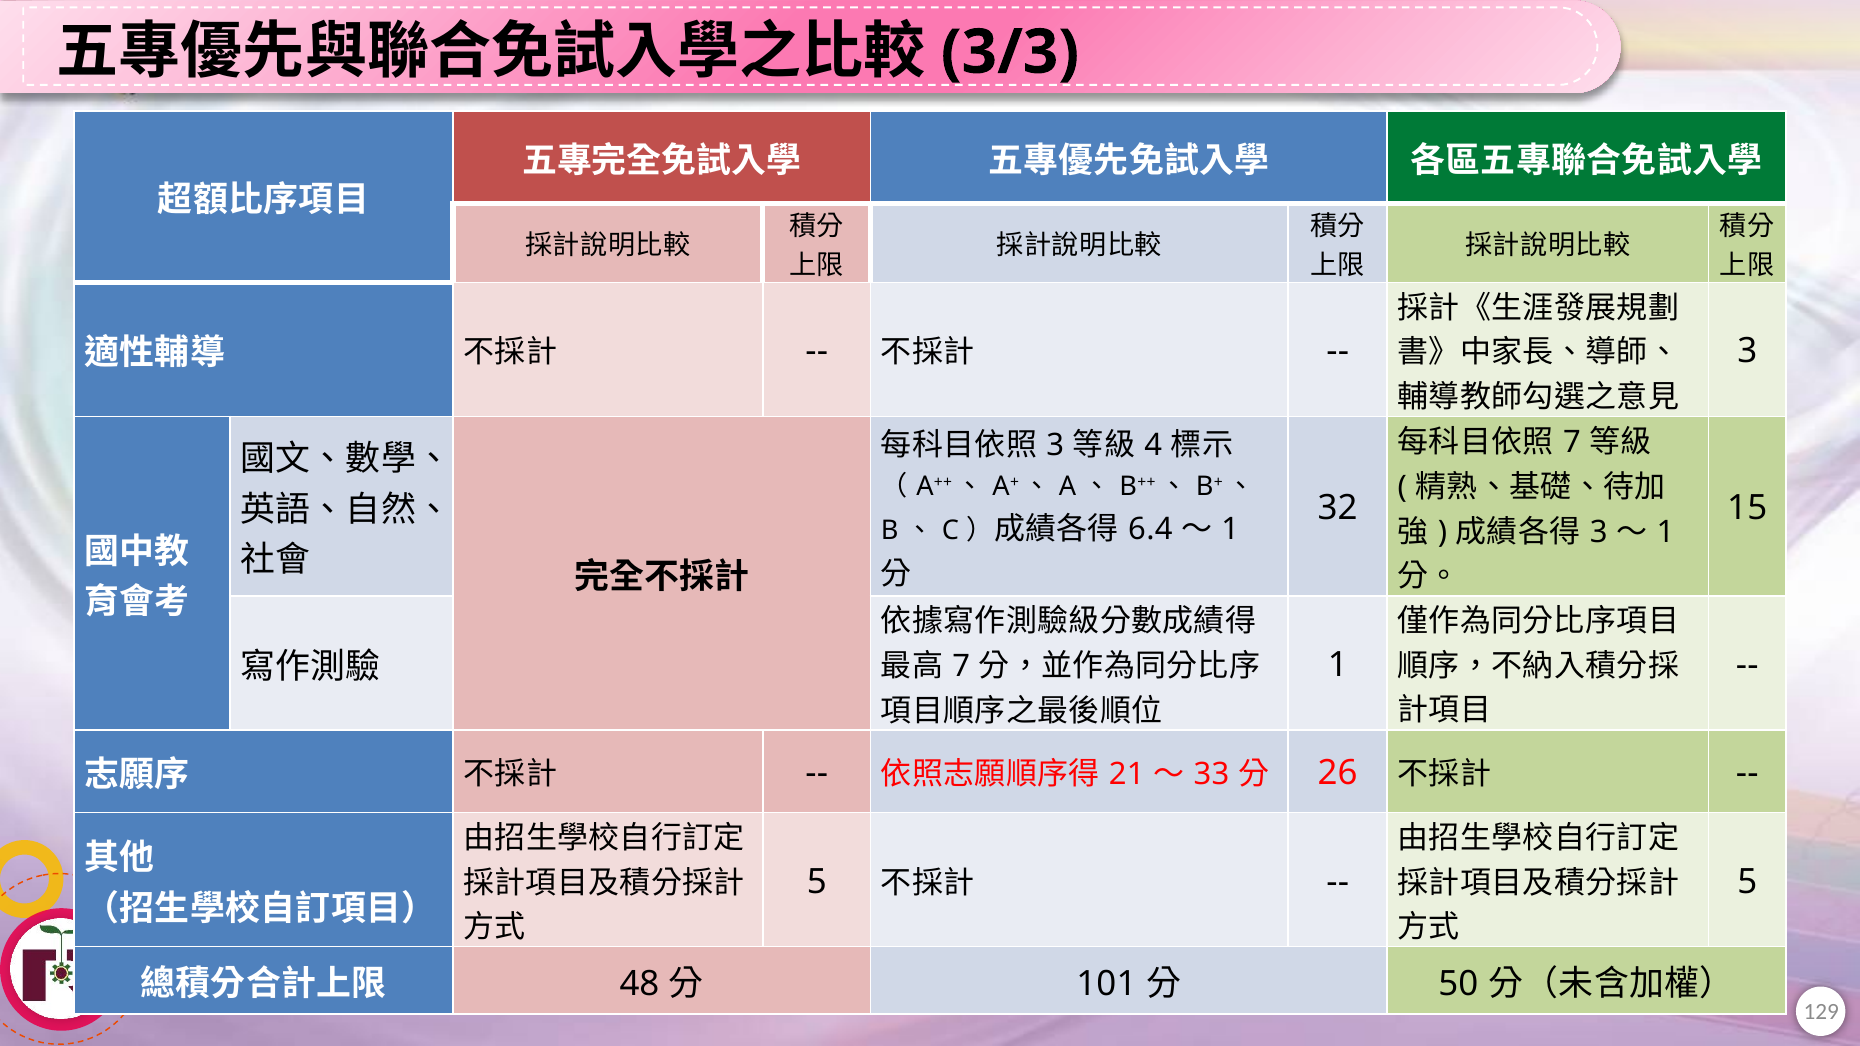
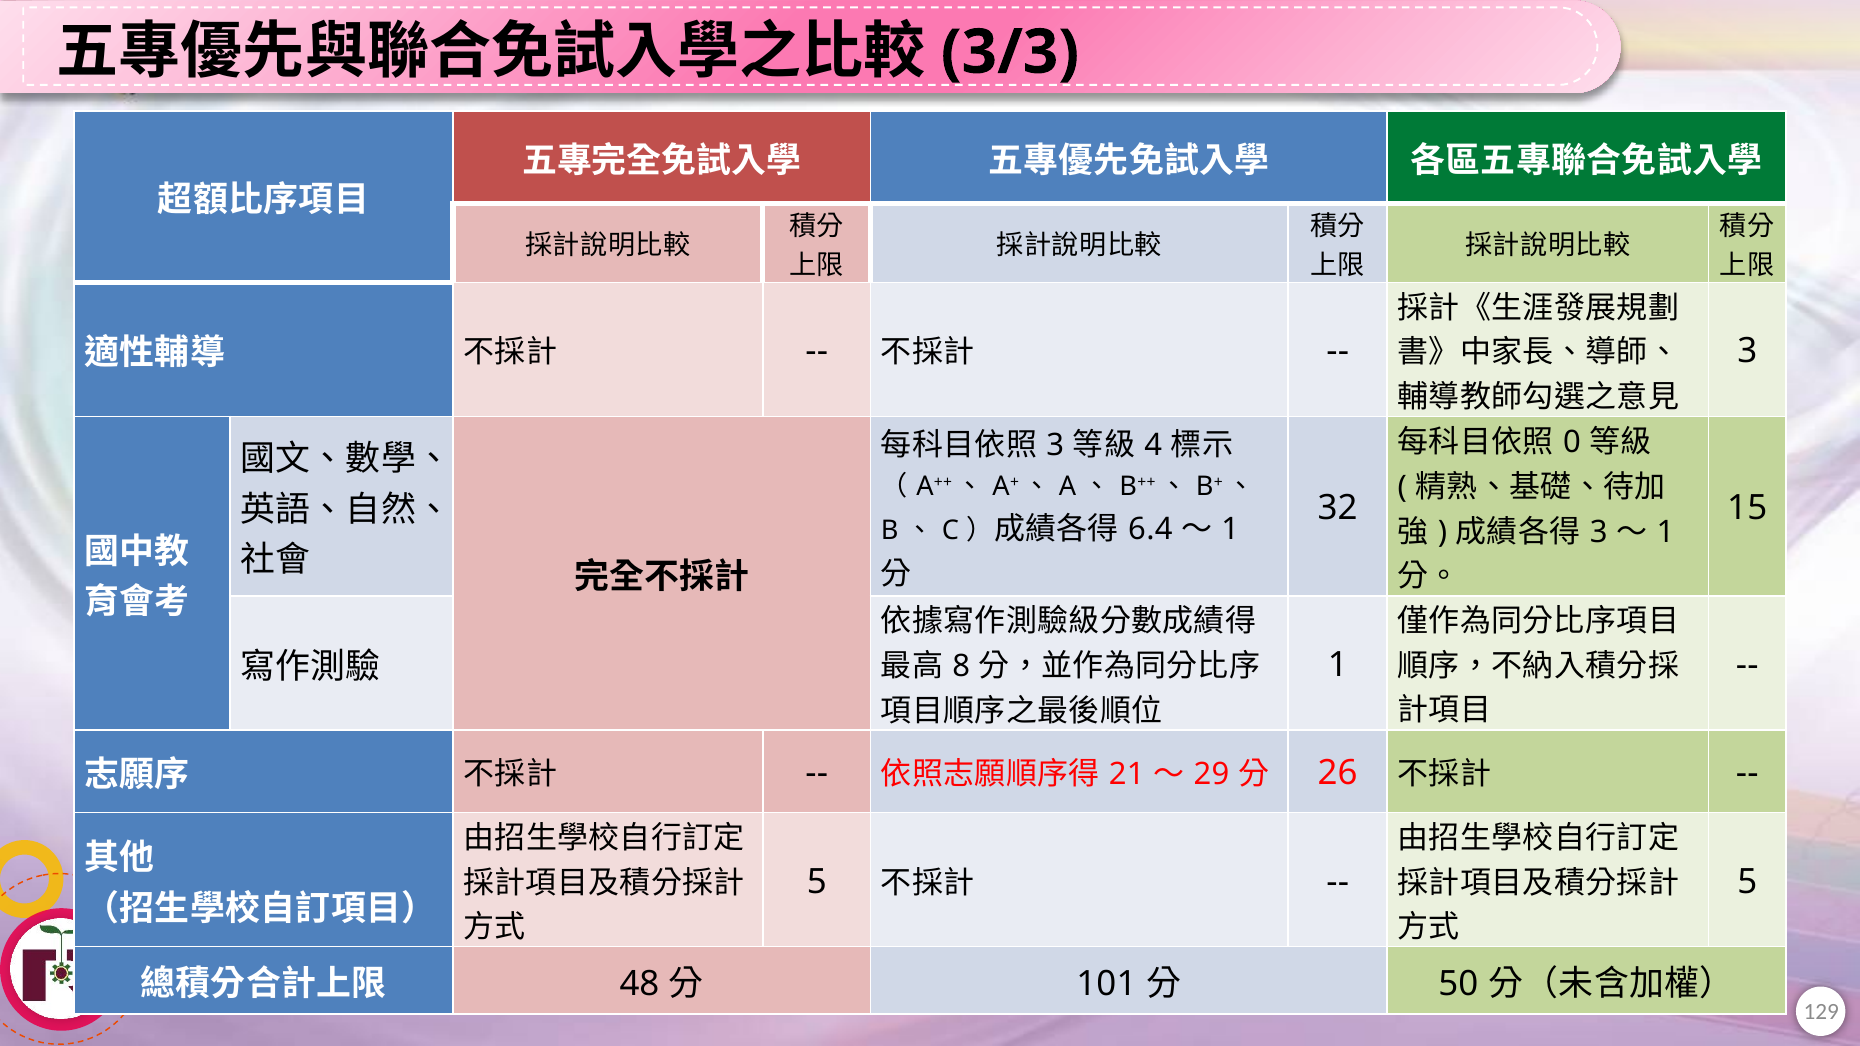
7 at (1572, 442): 7 -> 0
7 at (961, 666): 7 -> 8
33: 33 -> 29
